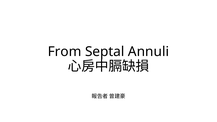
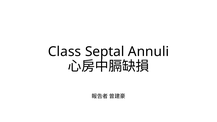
From: From -> Class
